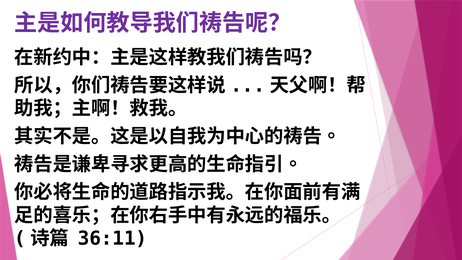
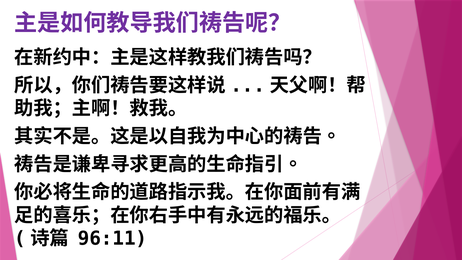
36:11: 36:11 -> 96:11
